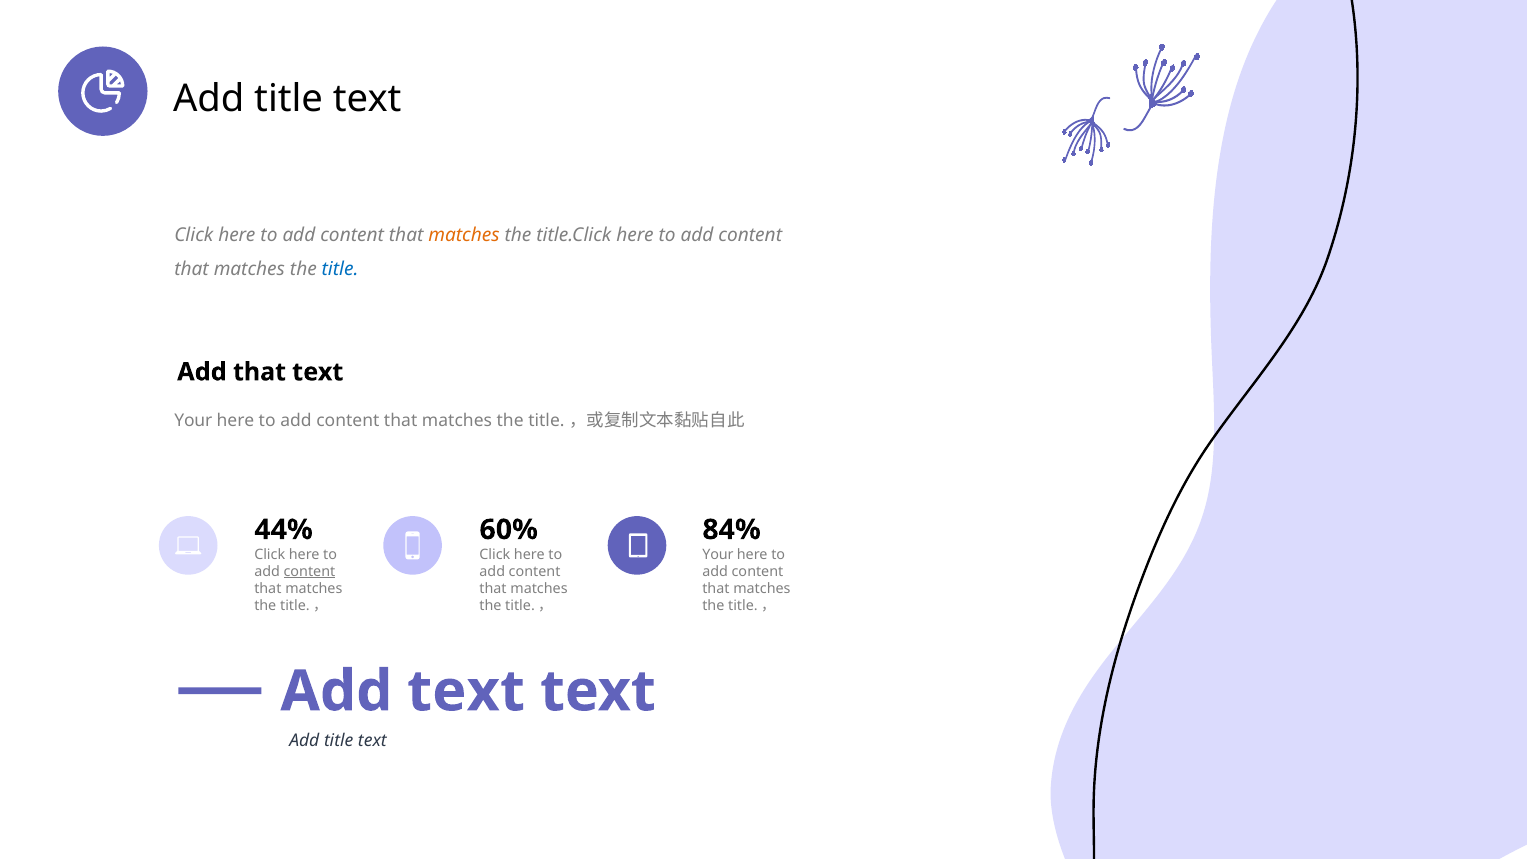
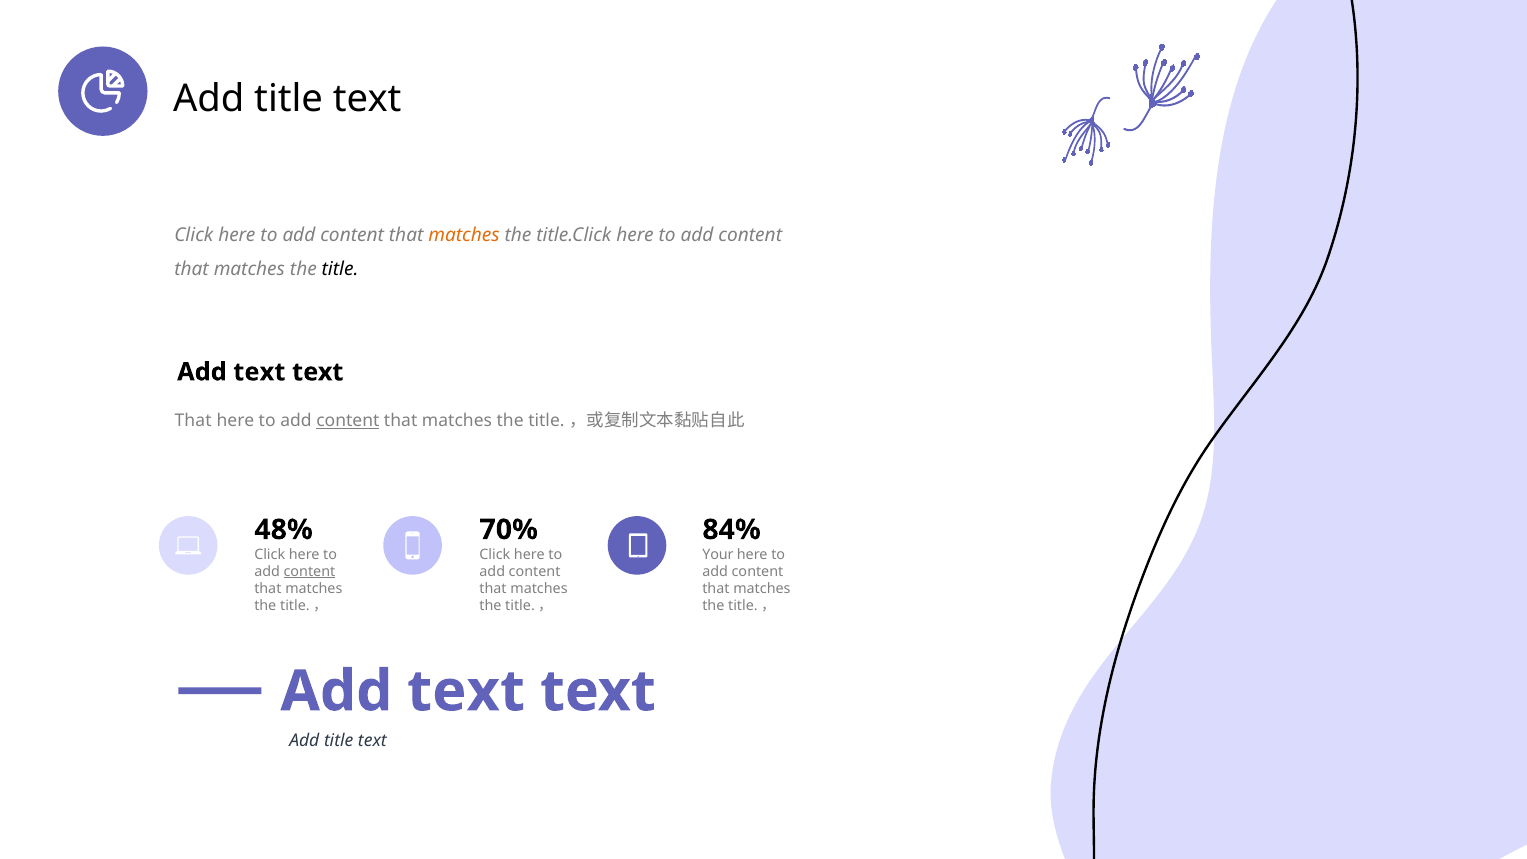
title at (340, 269) colour: blue -> black
that at (259, 372): that -> text
Your at (193, 421): Your -> That
content at (348, 421) underline: none -> present
44%: 44% -> 48%
60%: 60% -> 70%
